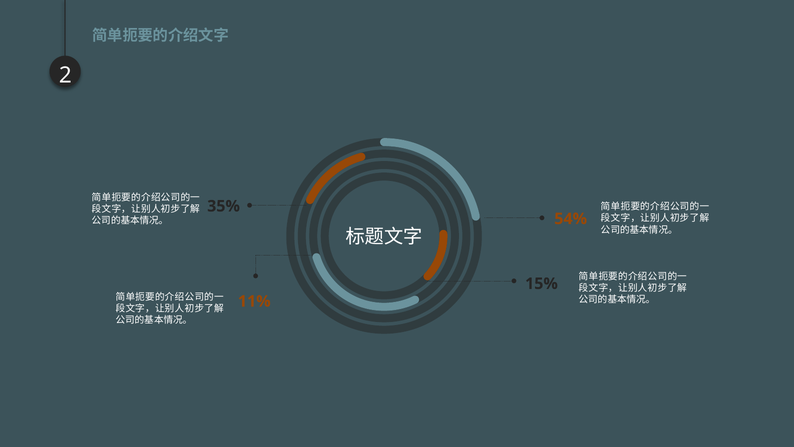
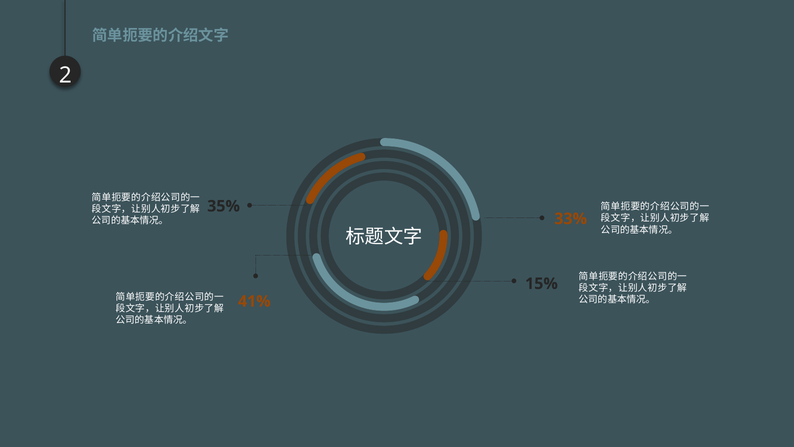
54%: 54% -> 33%
11%: 11% -> 41%
